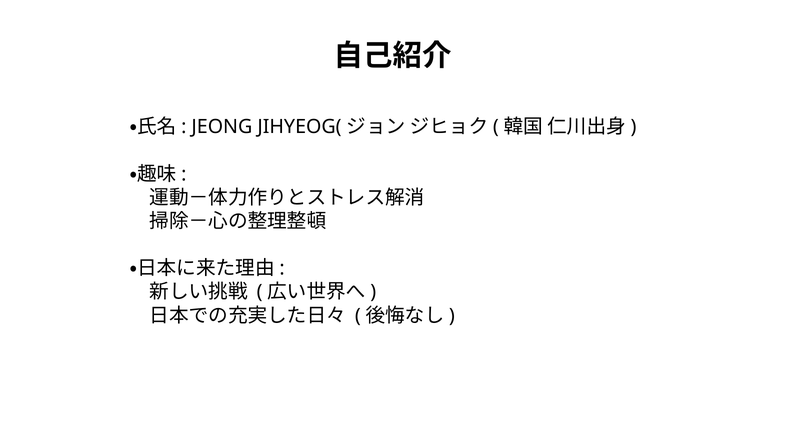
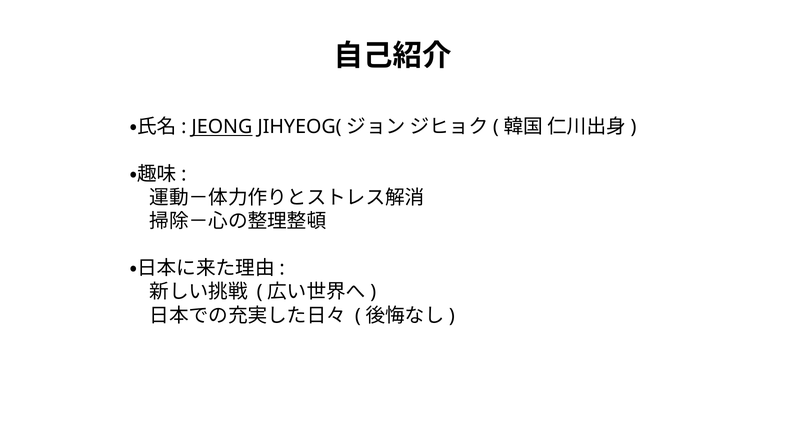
JEONG underline: none -> present
